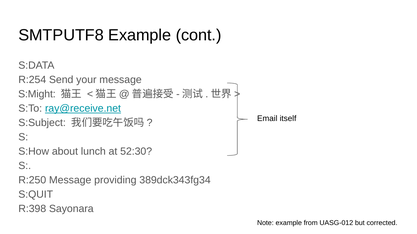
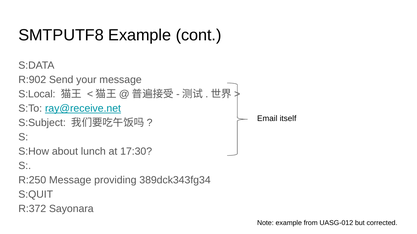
R:254: R:254 -> R:902
S:Might: S:Might -> S:Local
52:30: 52:30 -> 17:30
R:398: R:398 -> R:372
